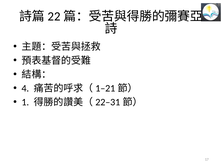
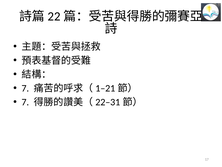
4 at (25, 88): 4 -> 7
1 at (25, 102): 1 -> 7
